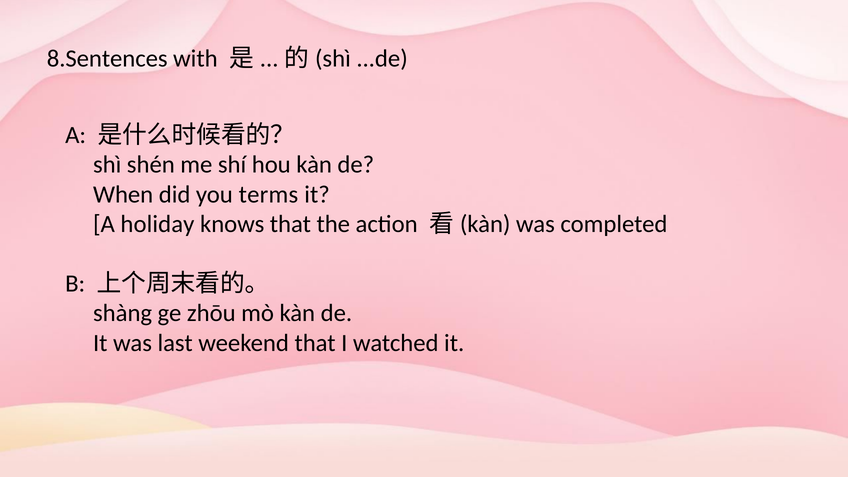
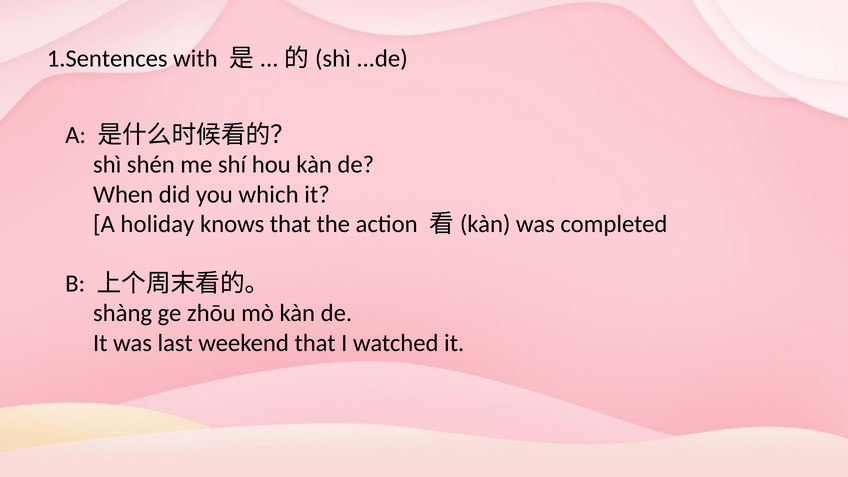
8.Sentences: 8.Sentences -> 1.Sentences
terms: terms -> which
